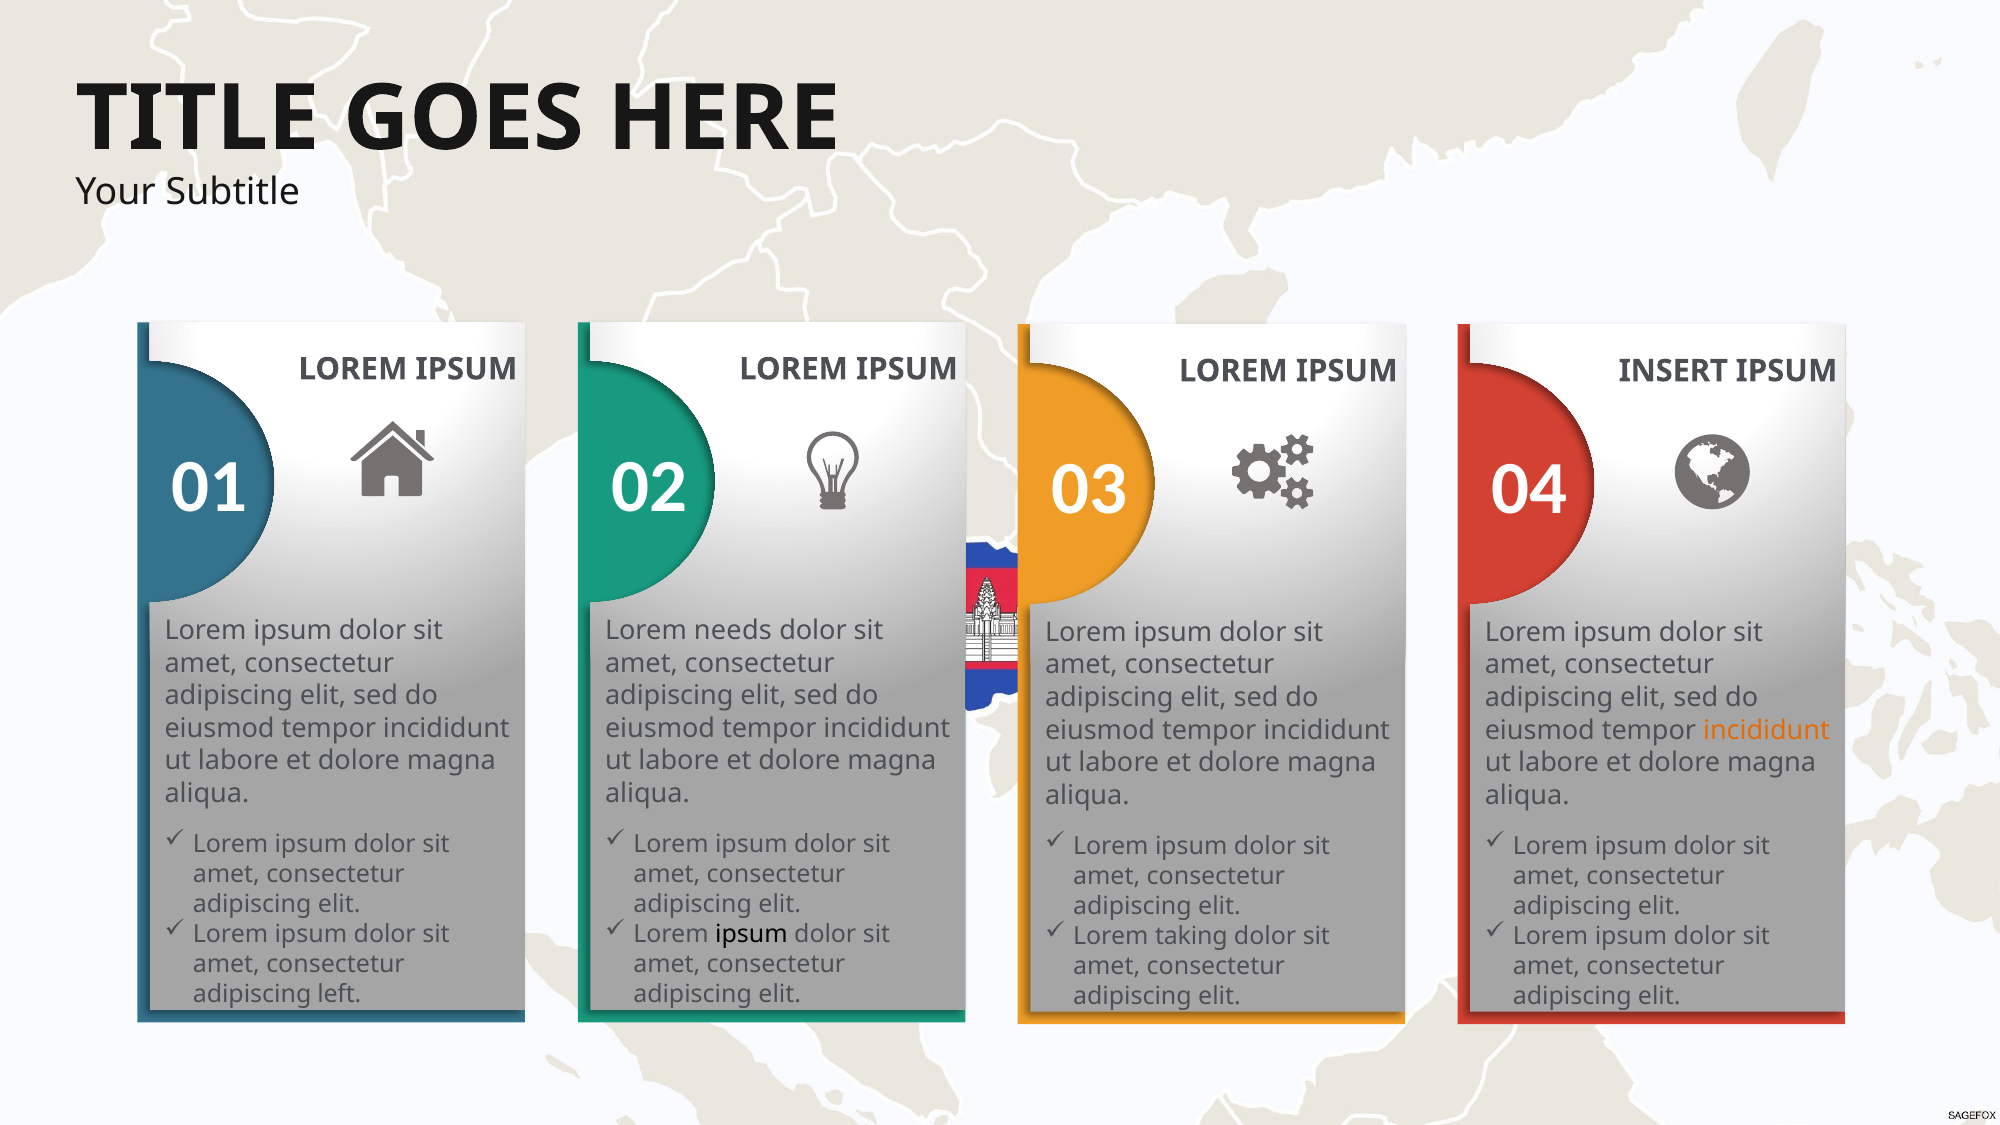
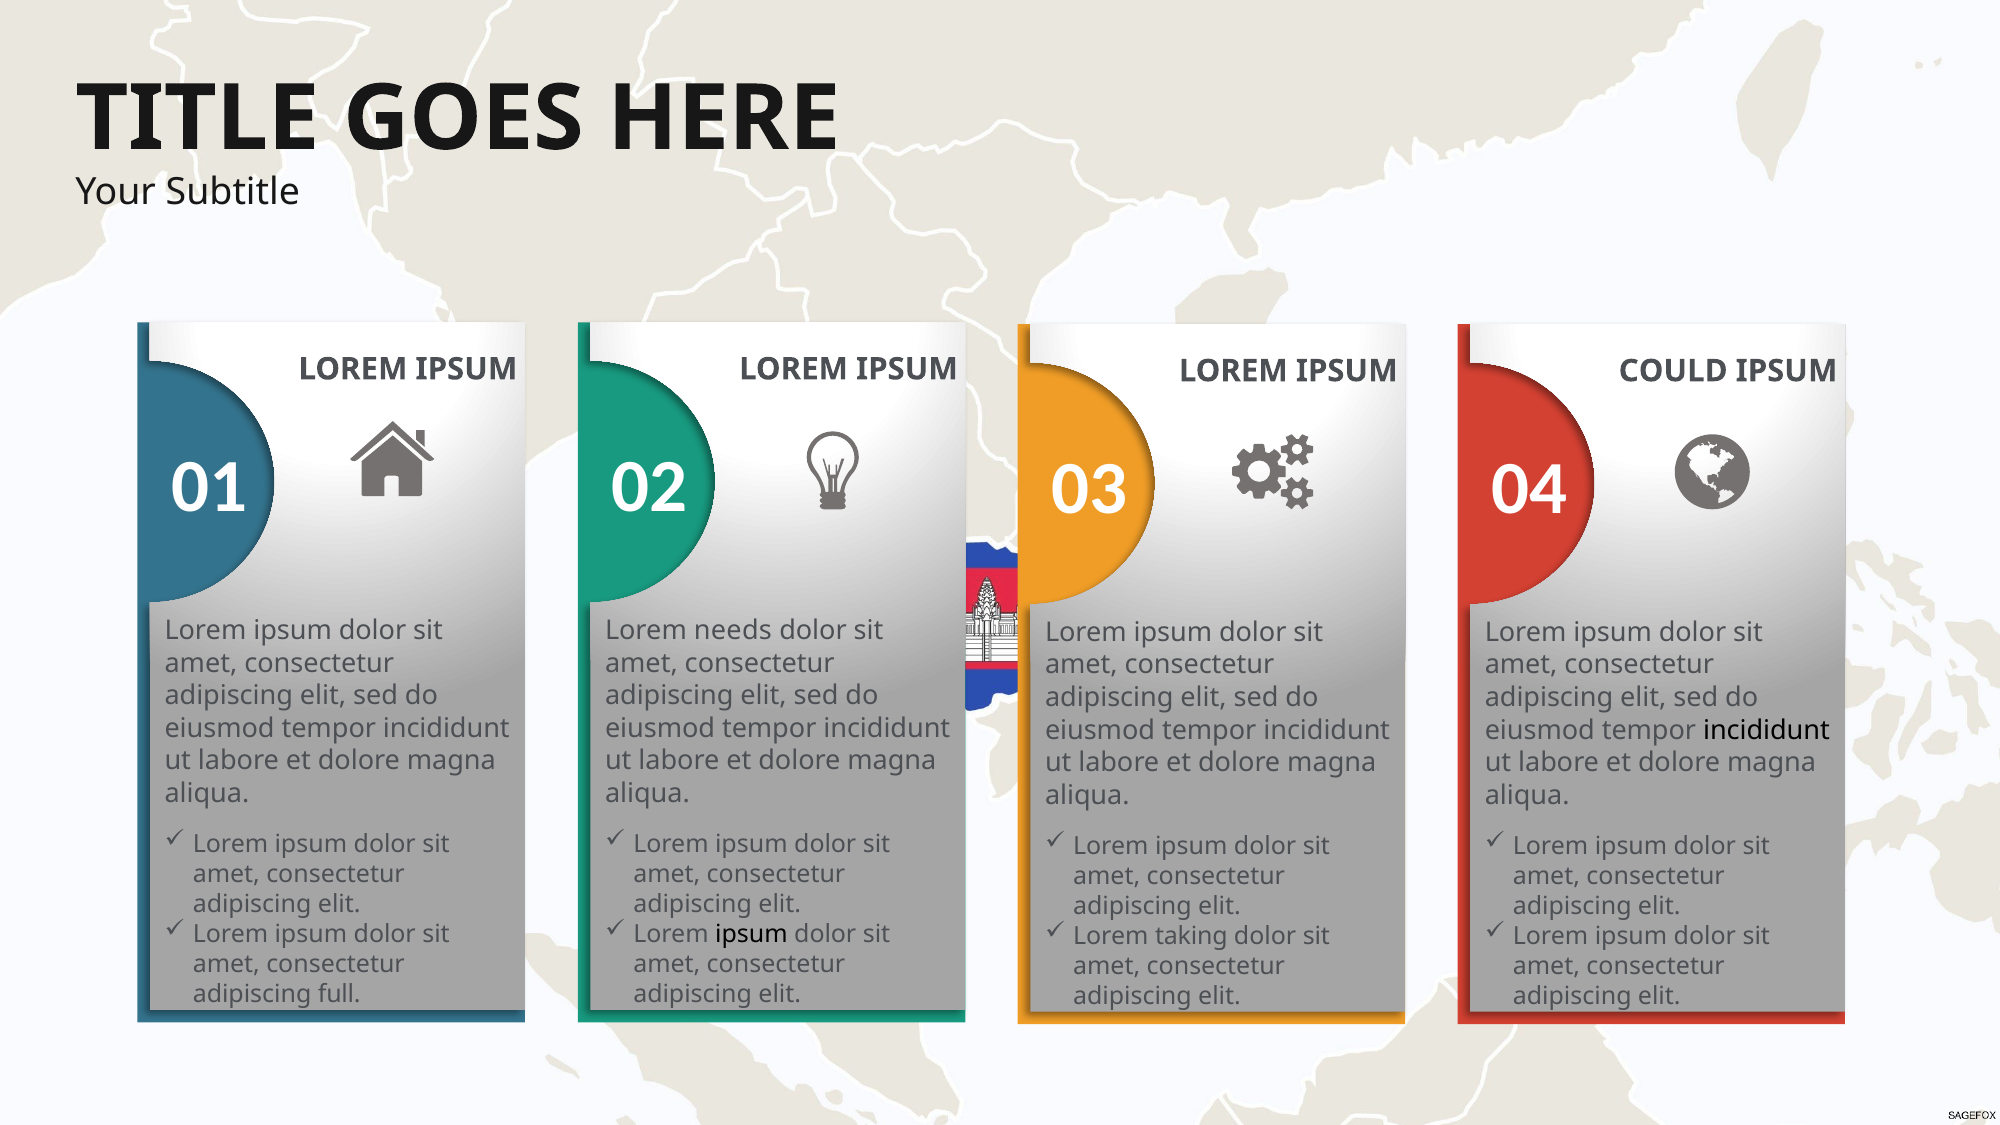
INSERT: INSERT -> COULD
incididunt at (1766, 730) colour: orange -> black
left: left -> full
